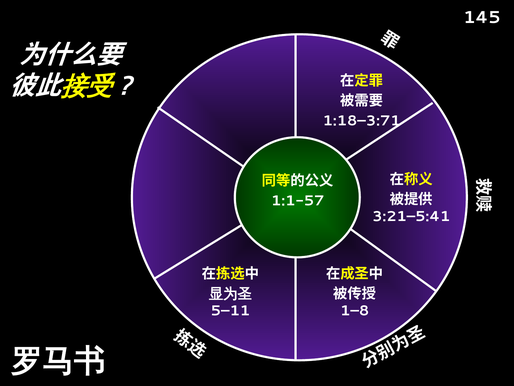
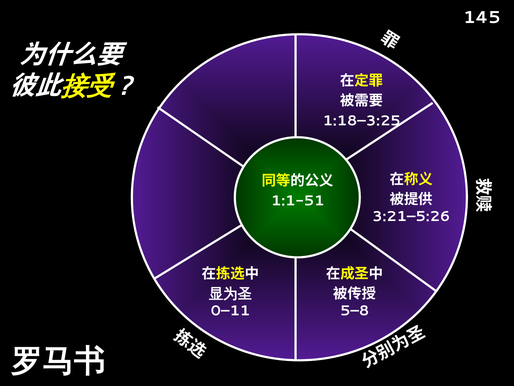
1:18–3:71: 1:18–3:71 -> 1:18–3:25
1:1-57: 1:1-57 -> 1:1-51
3:21–5:41: 3:21–5:41 -> 3:21–5:26
5–11: 5–11 -> 0–11
1–8: 1–8 -> 5–8
